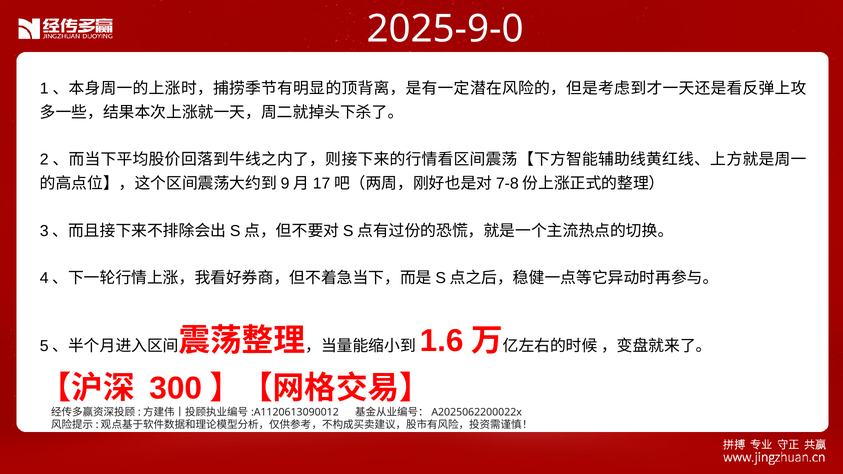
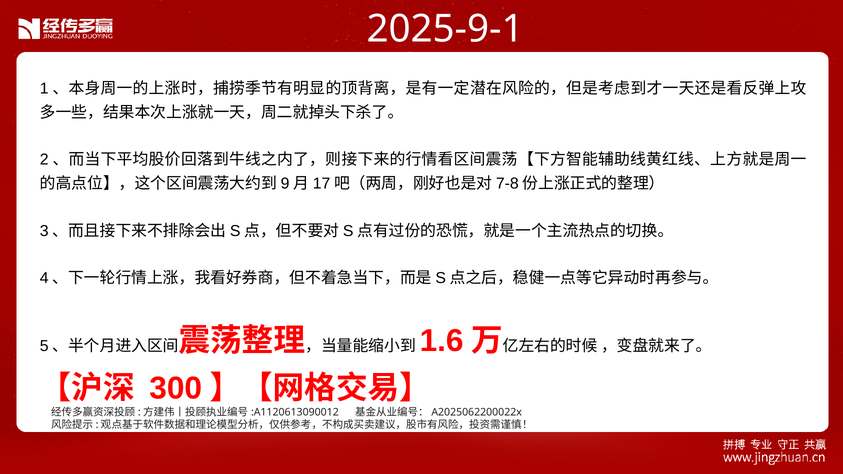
2025-9-0: 2025-9-0 -> 2025-9-1
